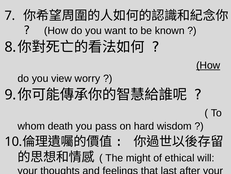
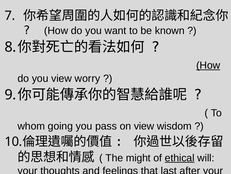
death: death -> going
on hard: hard -> view
ethical underline: none -> present
